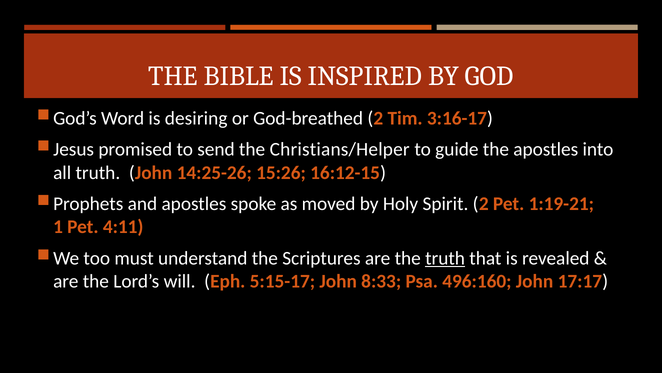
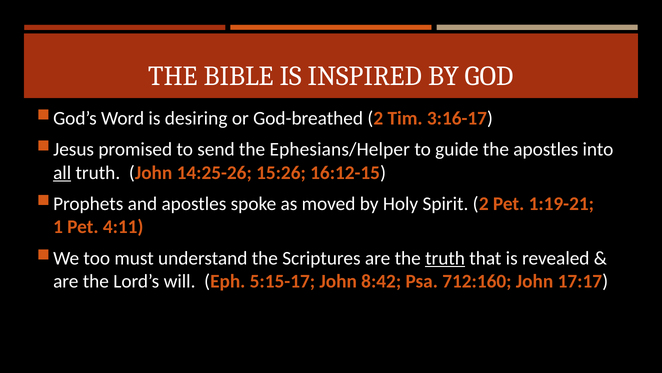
Christians/Helper: Christians/Helper -> Ephesians/Helper
all underline: none -> present
8:33: 8:33 -> 8:42
496:160: 496:160 -> 712:160
